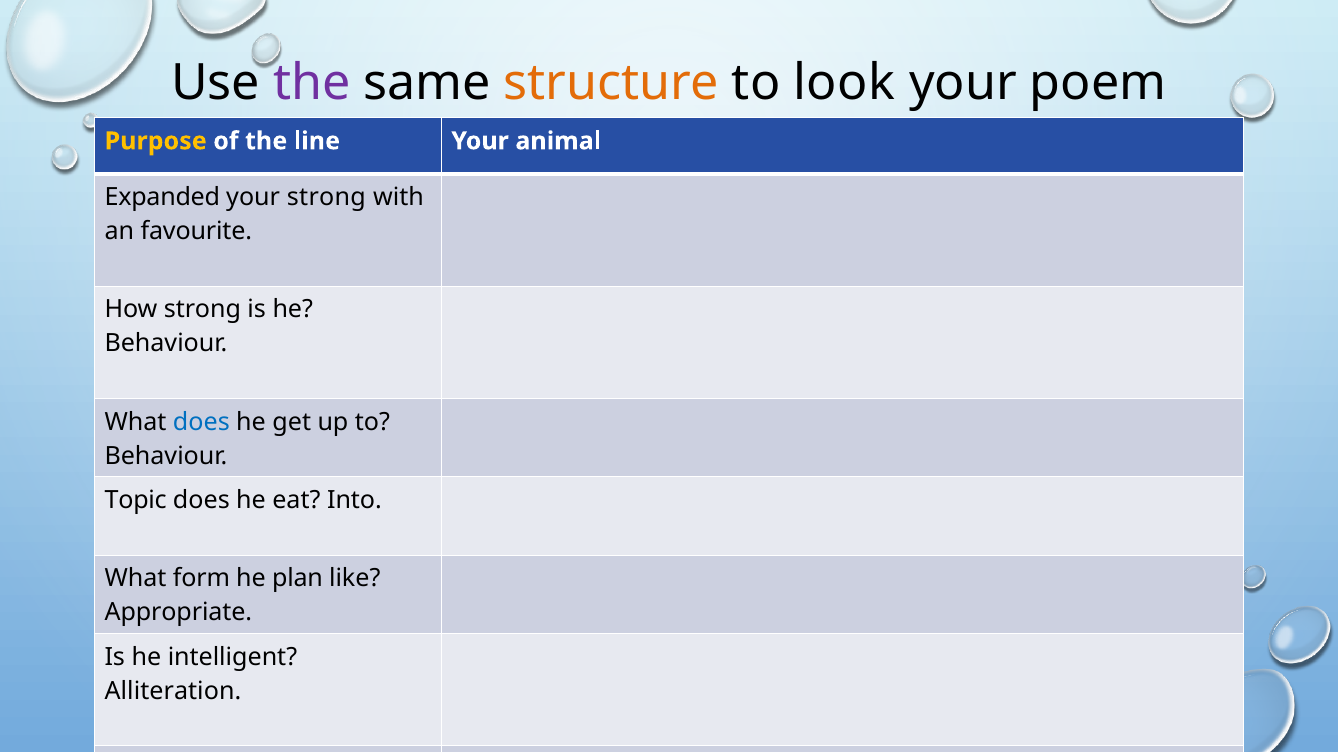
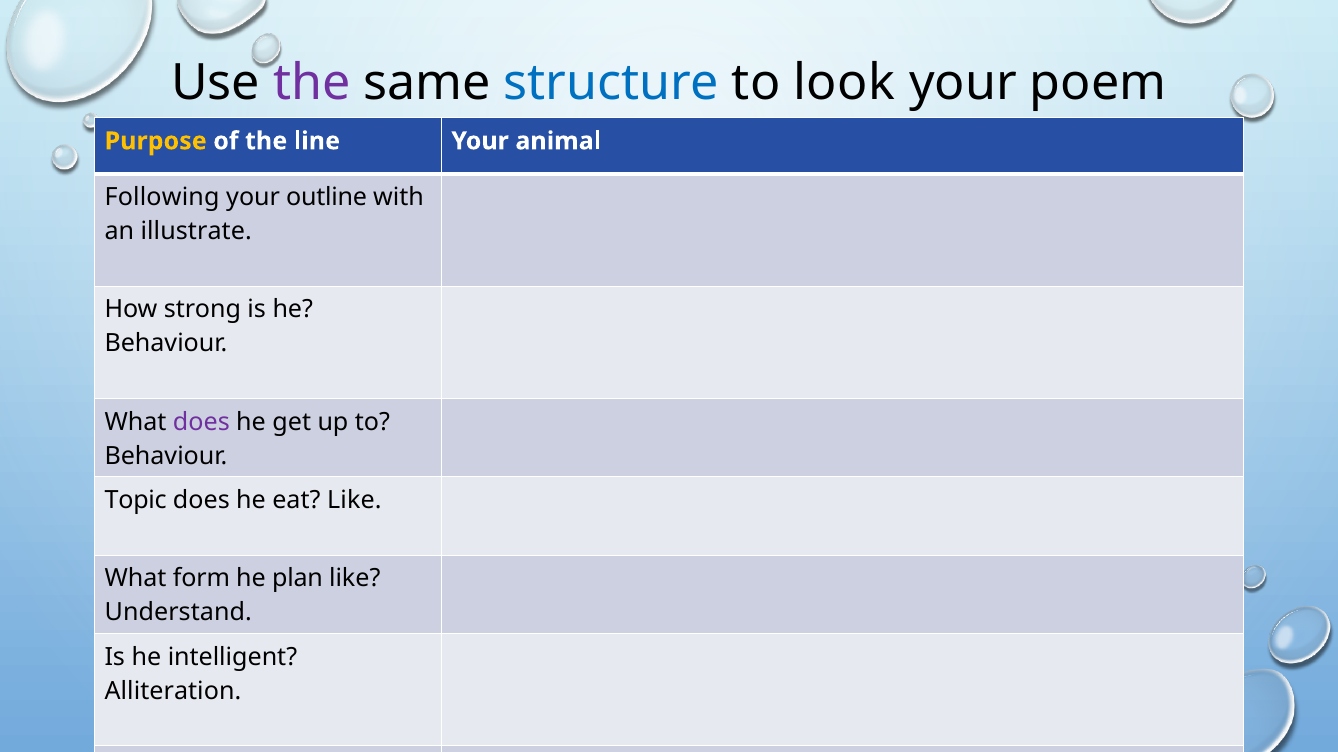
structure colour: orange -> blue
Expanded: Expanded -> Following
your strong: strong -> outline
favourite: favourite -> illustrate
does at (201, 422) colour: blue -> purple
eat Into: Into -> Like
Appropriate: Appropriate -> Understand
